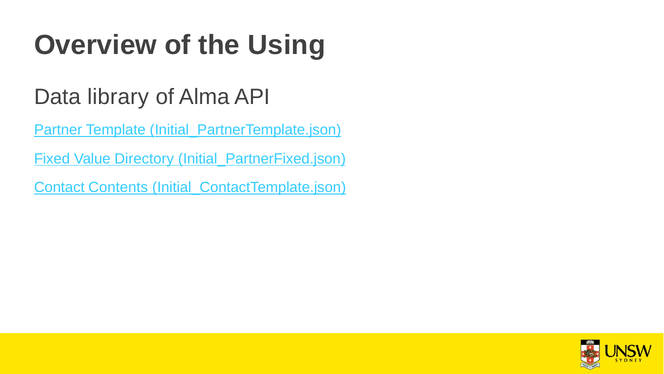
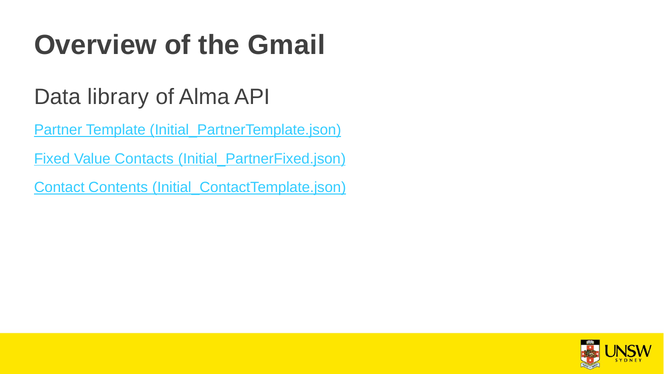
Using: Using -> Gmail
Directory: Directory -> Contacts
